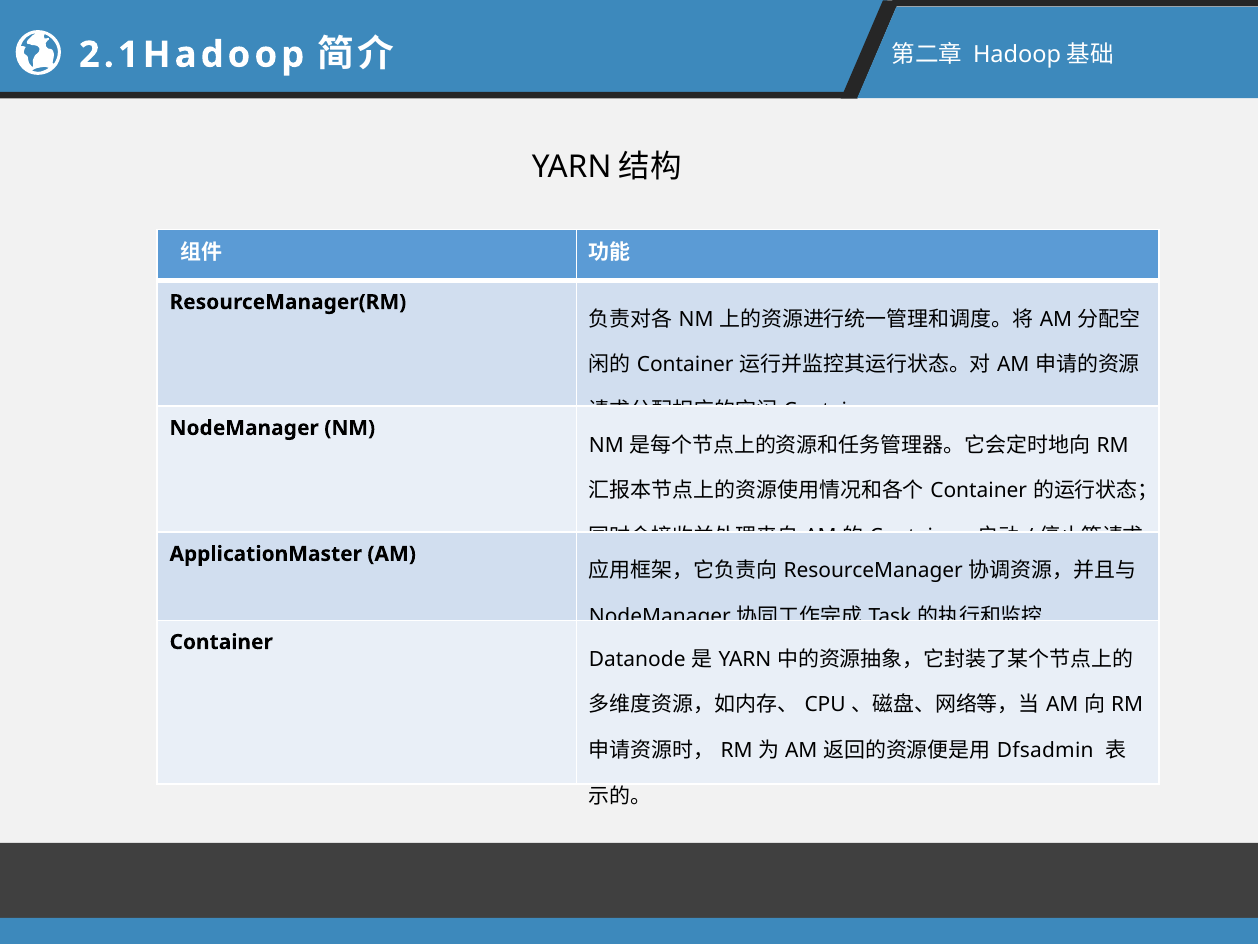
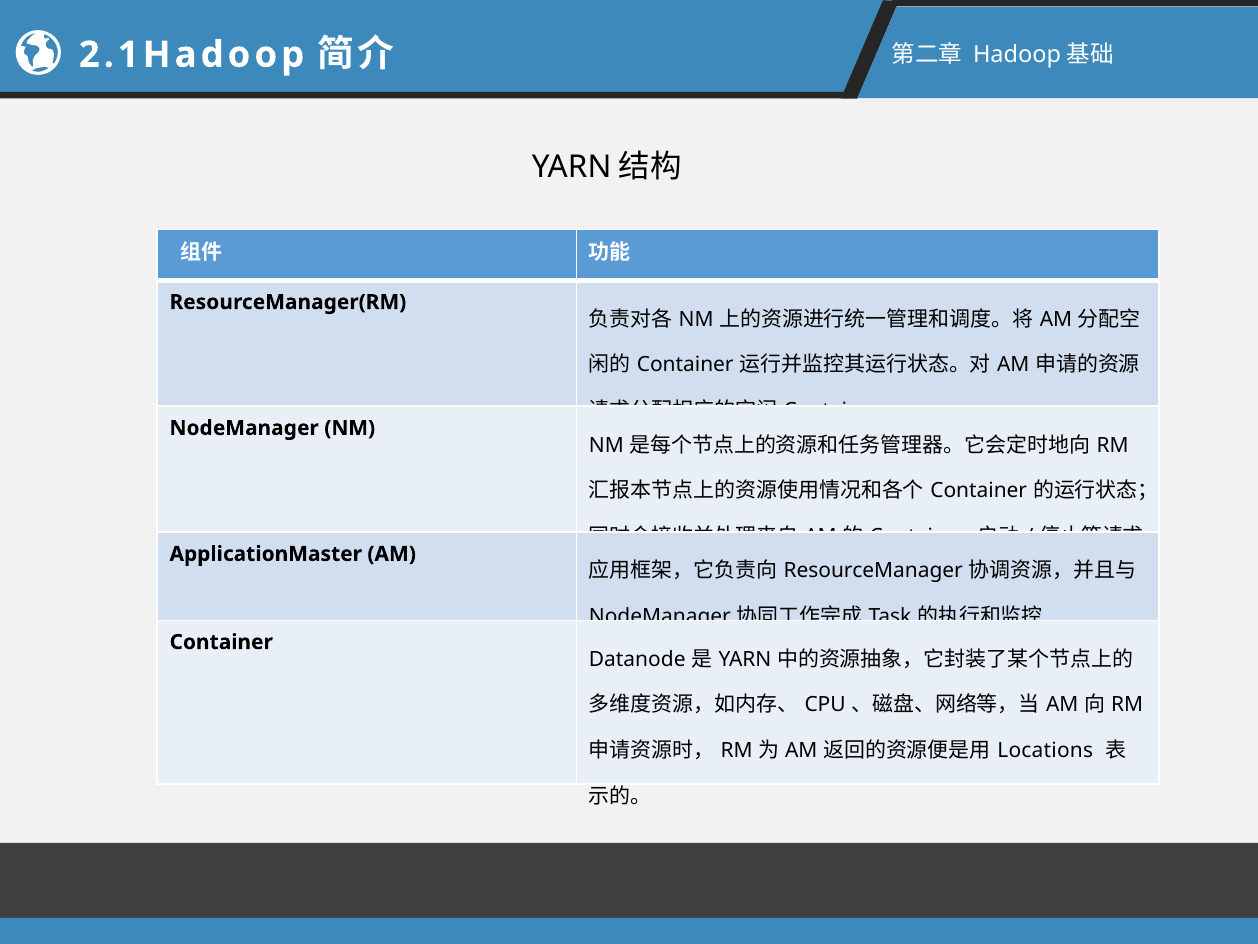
Dfsadmin: Dfsadmin -> Locations
